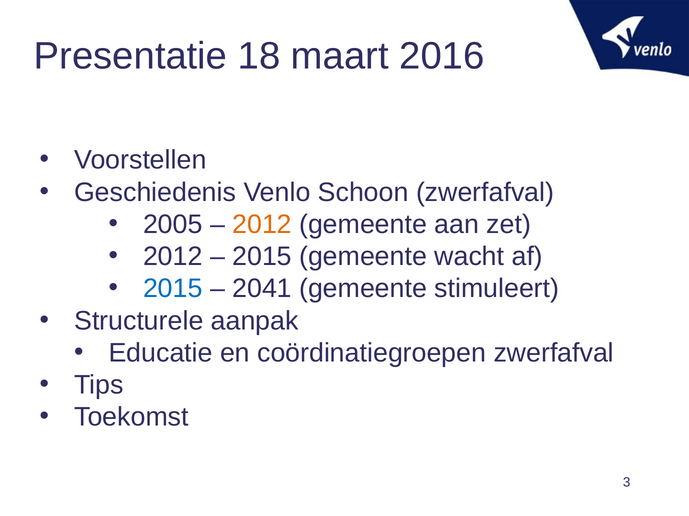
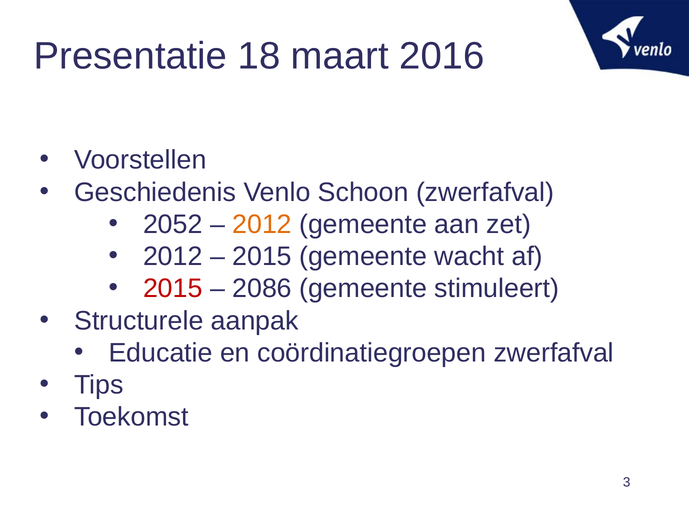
2005: 2005 -> 2052
2015 at (173, 289) colour: blue -> red
2041: 2041 -> 2086
